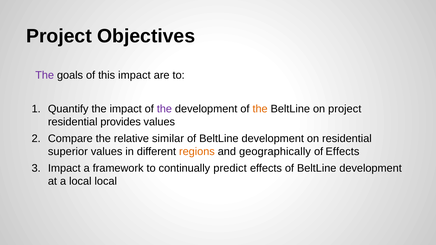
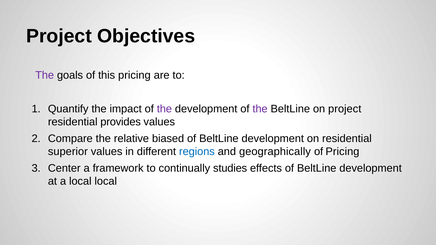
this impact: impact -> pricing
the at (260, 109) colour: orange -> purple
similar: similar -> biased
regions colour: orange -> blue
of Effects: Effects -> Pricing
Impact at (64, 168): Impact -> Center
predict: predict -> studies
